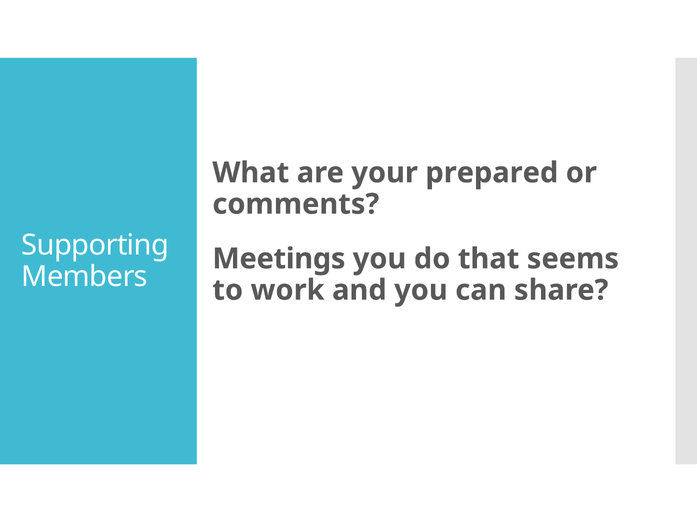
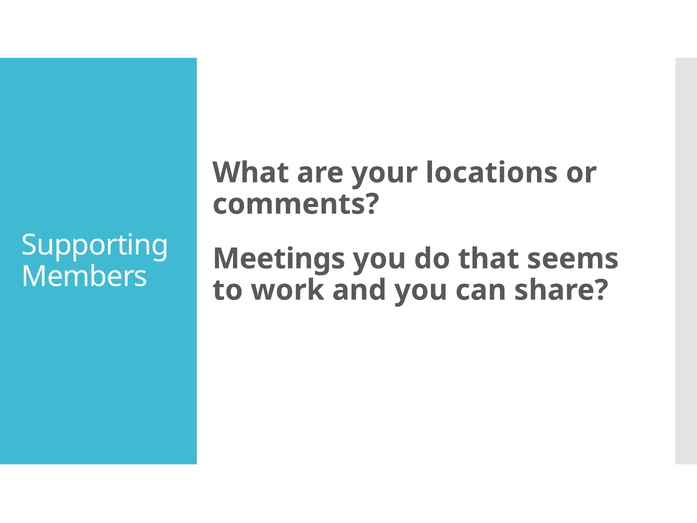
prepared: prepared -> locations
